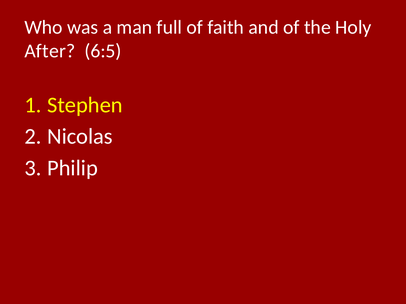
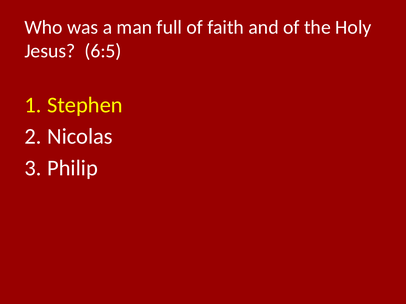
After: After -> Jesus
